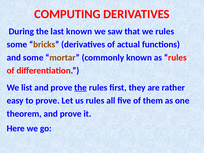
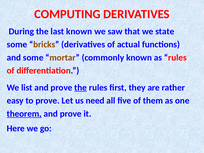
we rules: rules -> state
us rules: rules -> need
theorem underline: none -> present
